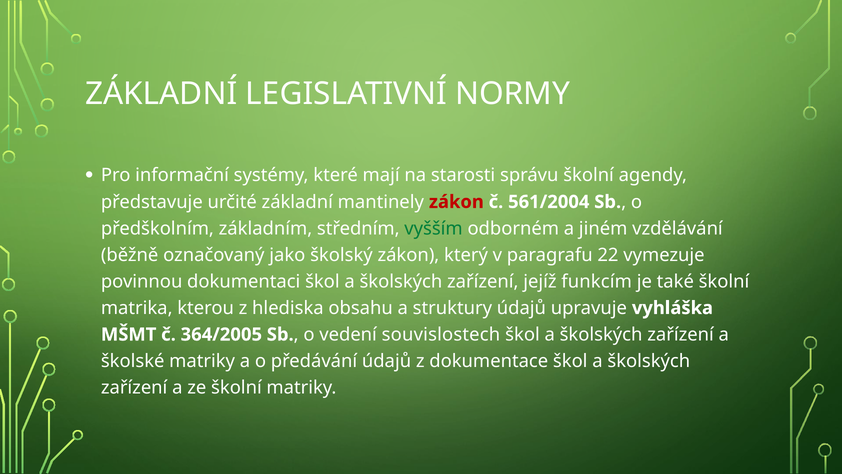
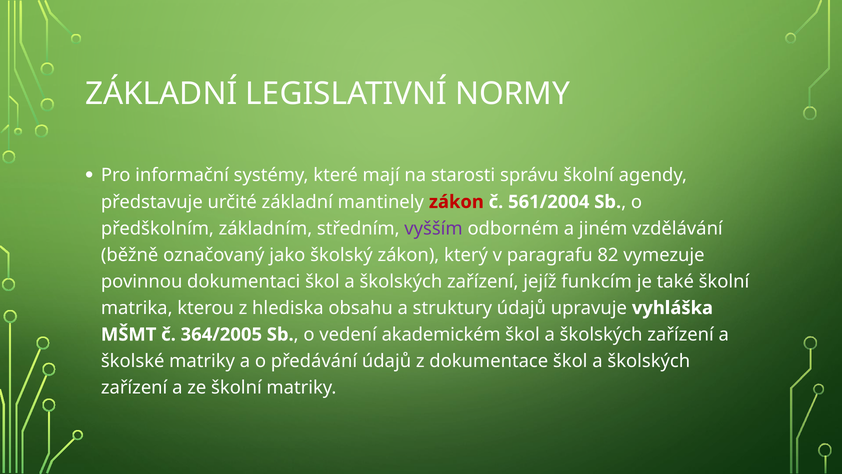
vyšším colour: green -> purple
22: 22 -> 82
souvislostech: souvislostech -> akademickém
